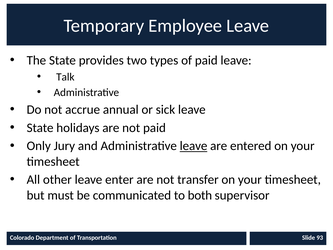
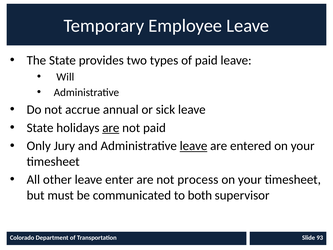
Talk: Talk -> Will
are at (111, 128) underline: none -> present
transfer: transfer -> process
